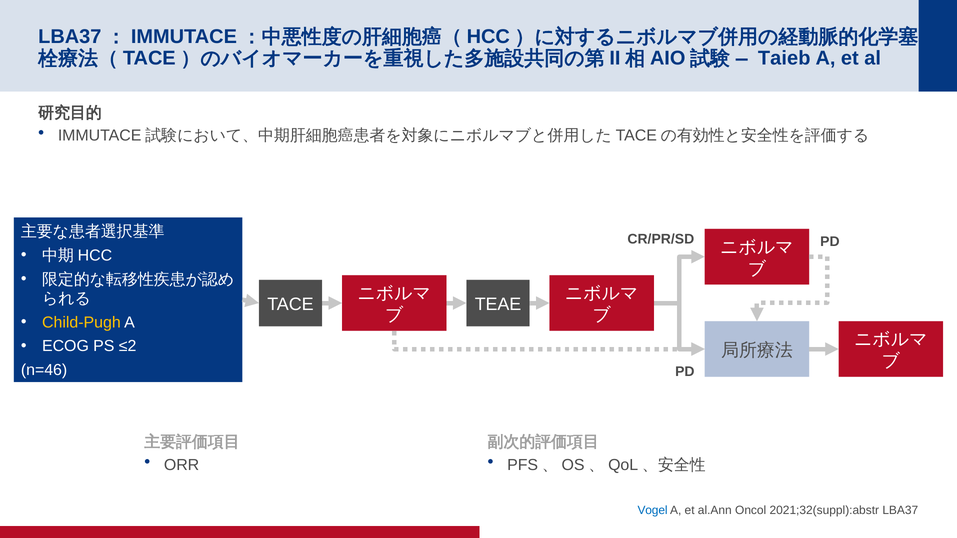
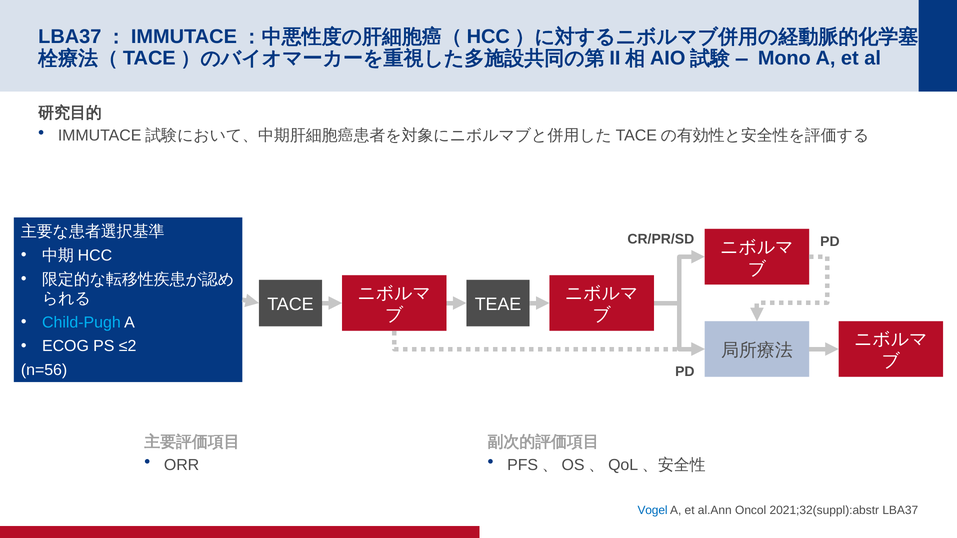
Taieb: Taieb -> Mono
Child-Pugh colour: yellow -> light blue
n=46: n=46 -> n=56
